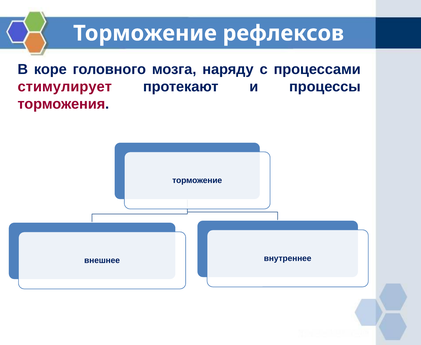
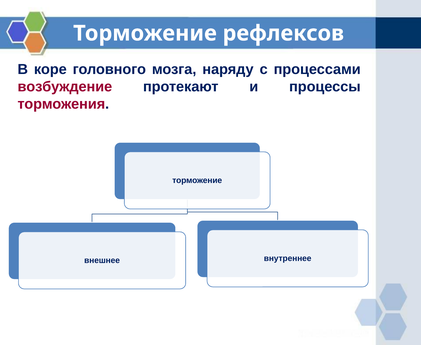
стимулирует: стимулирует -> возбуждение
